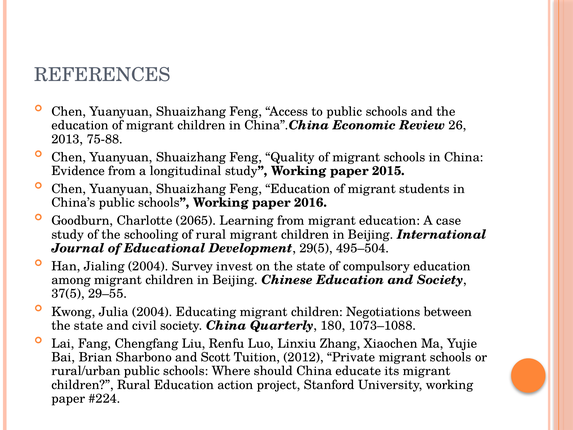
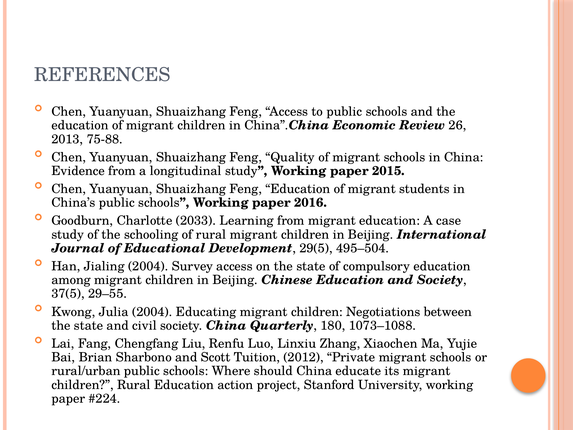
2065: 2065 -> 2033
Survey invest: invest -> access
